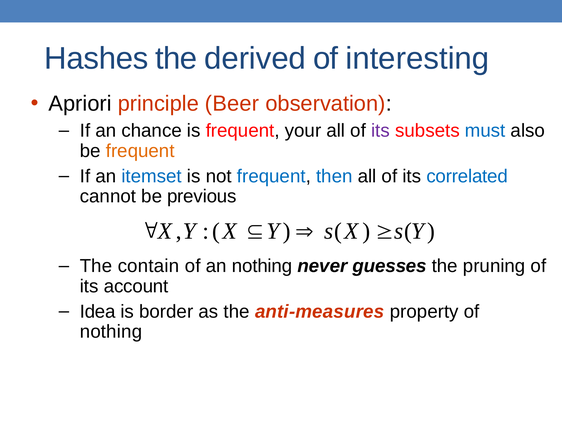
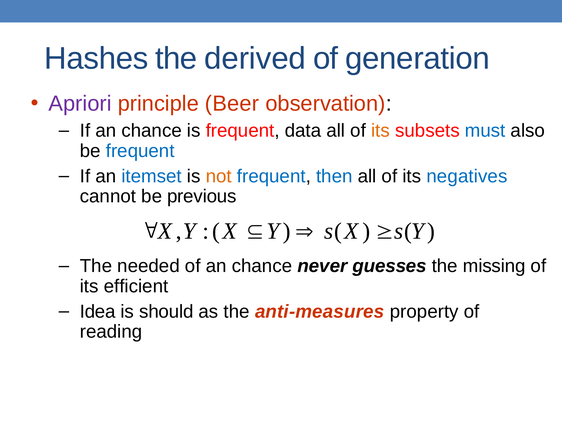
interesting: interesting -> generation
Apriori colour: black -> purple
your: your -> data
its at (380, 130) colour: purple -> orange
frequent at (140, 151) colour: orange -> blue
not colour: black -> orange
correlated: correlated -> negatives
contain: contain -> needed
of an nothing: nothing -> chance
pruning: pruning -> missing
account: account -> efficient
border: border -> should
nothing at (111, 331): nothing -> reading
